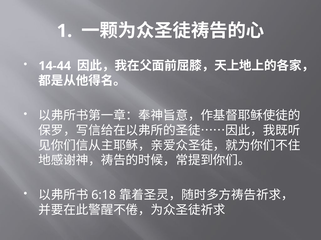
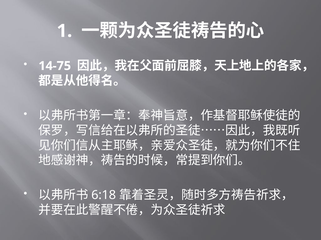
14-44: 14-44 -> 14-75
